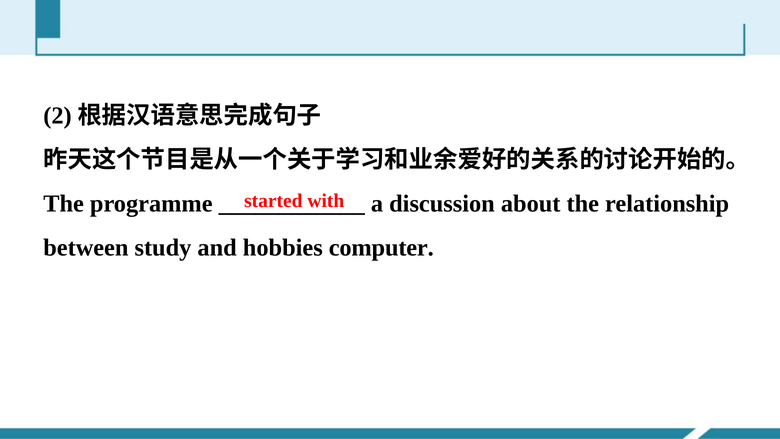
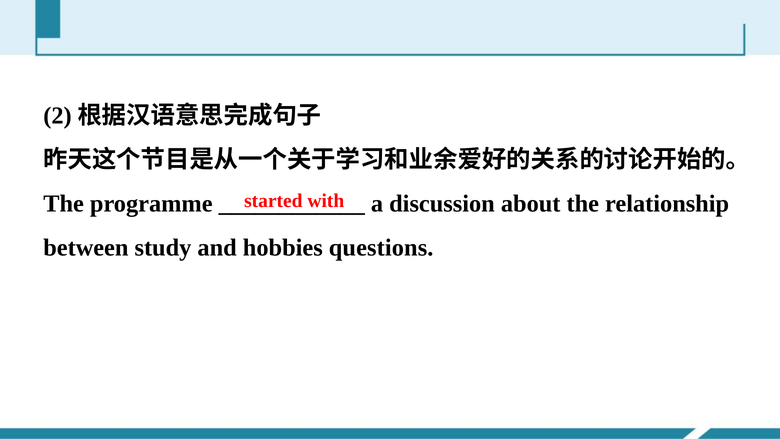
computer: computer -> questions
